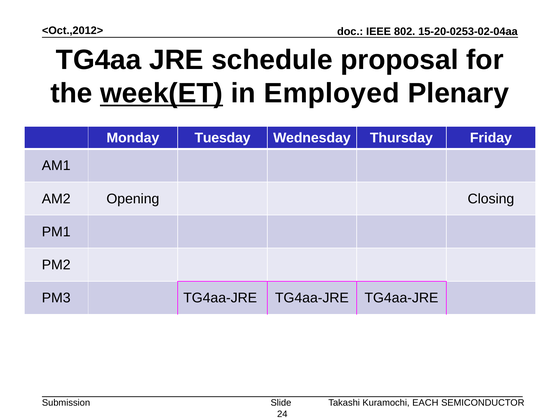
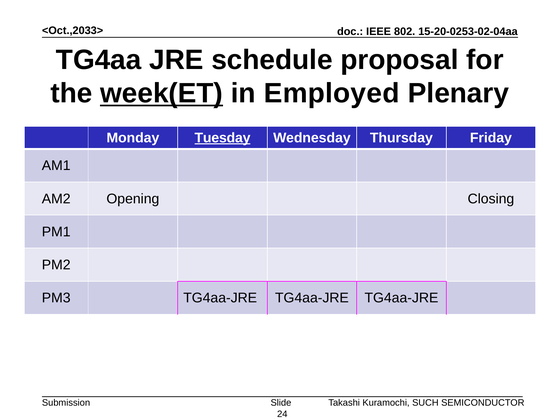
<Oct.,2012>: <Oct.,2012> -> <Oct.,2033>
Tuesday underline: none -> present
EACH: EACH -> SUCH
